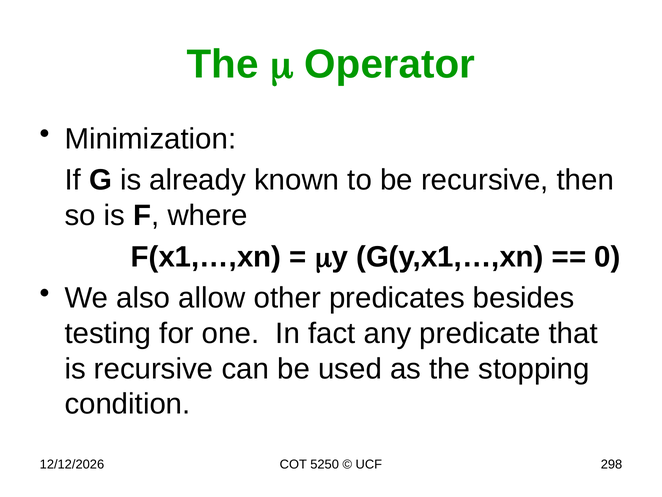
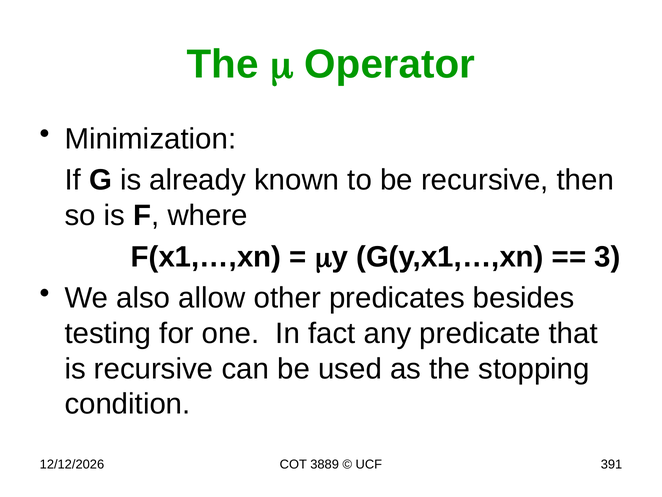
0: 0 -> 3
5250: 5250 -> 3889
298: 298 -> 391
